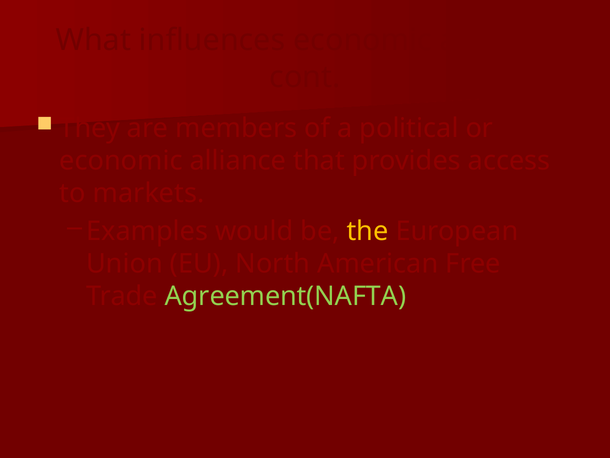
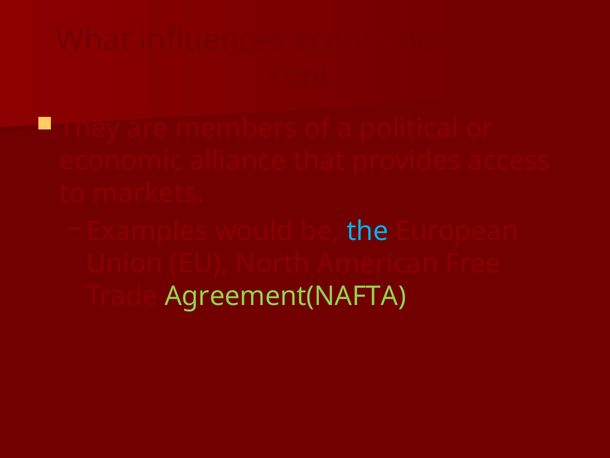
the colour: yellow -> light blue
